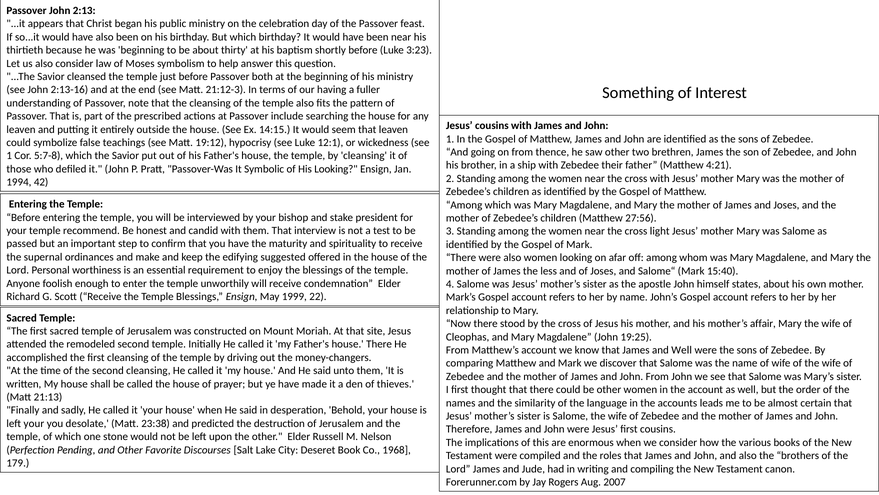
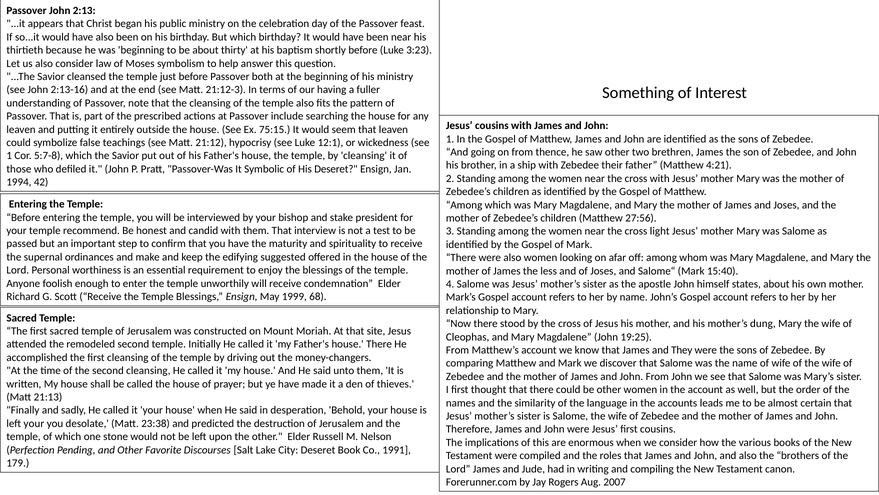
14:15: 14:15 -> 75:15
19:12: 19:12 -> 21:12
His Looking: Looking -> Deseret
22: 22 -> 68
affair: affair -> dung
and Well: Well -> They
1968: 1968 -> 1991
